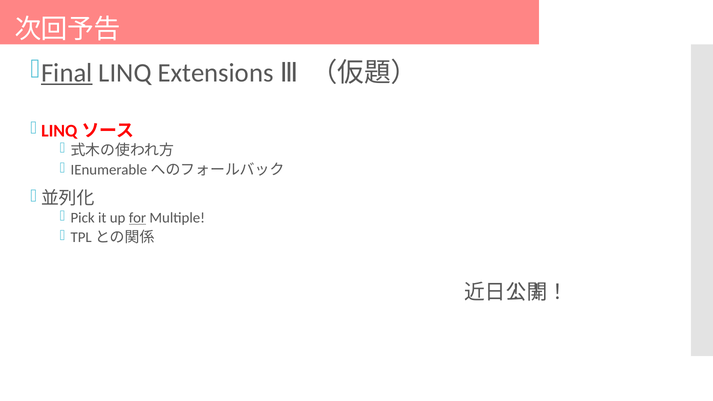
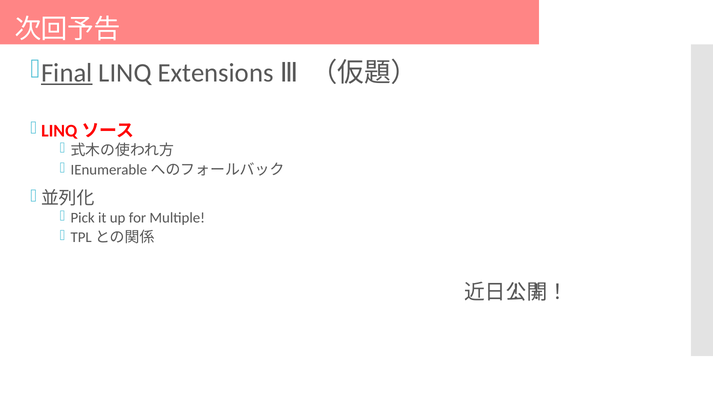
for underline: present -> none
